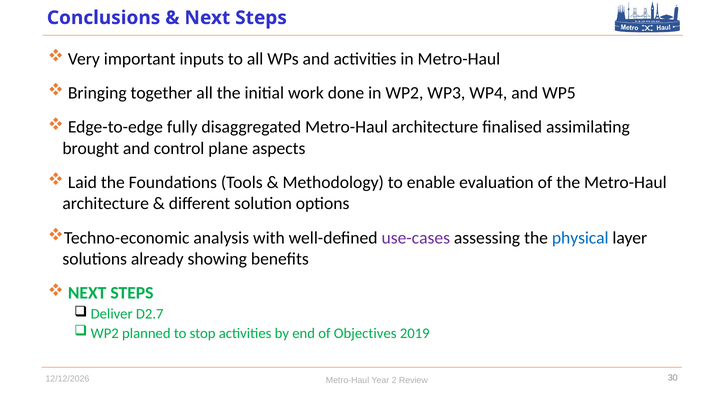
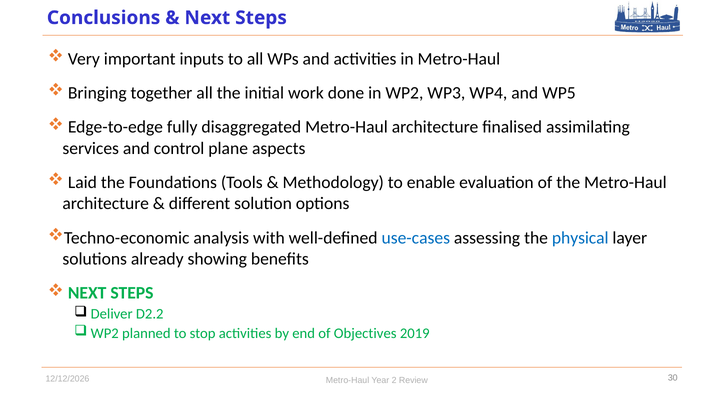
brought: brought -> services
use-cases colour: purple -> blue
D2.7: D2.7 -> D2.2
